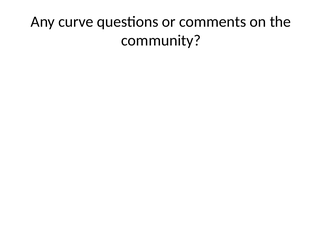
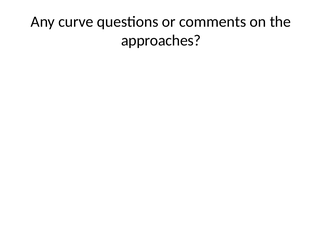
community: community -> approaches
